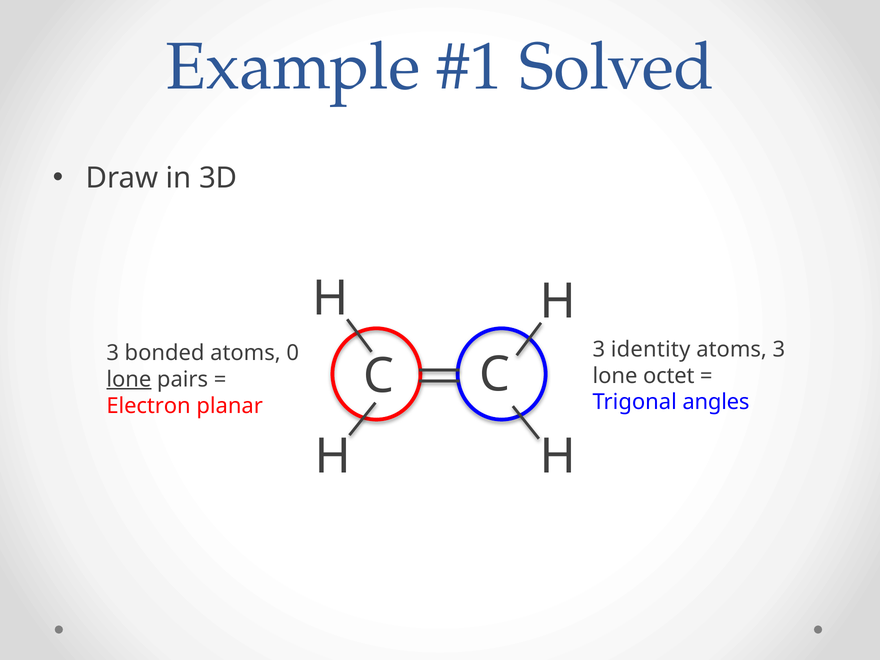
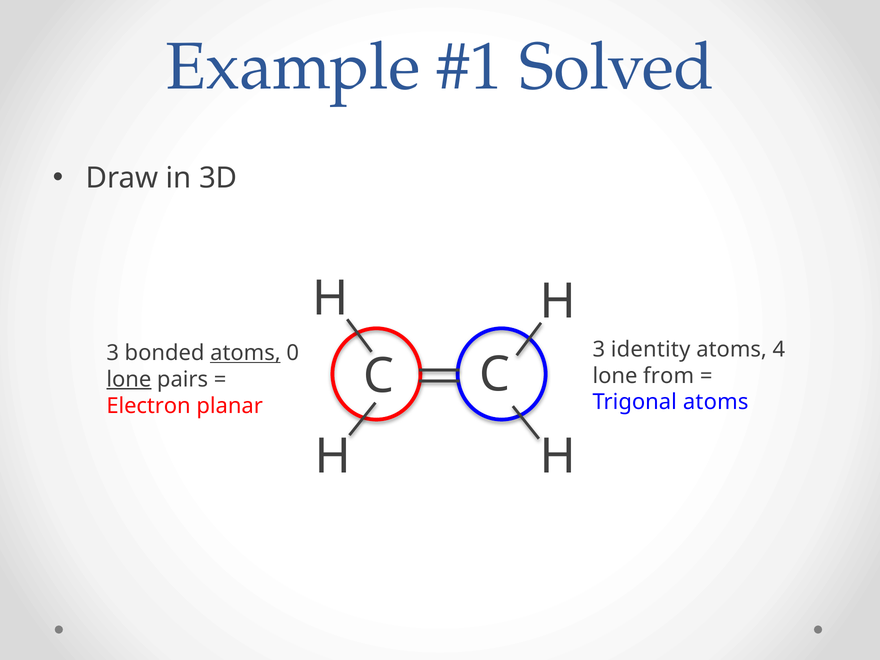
atoms 3: 3 -> 4
atoms at (245, 353) underline: none -> present
octet: octet -> from
Trigonal angles: angles -> atoms
